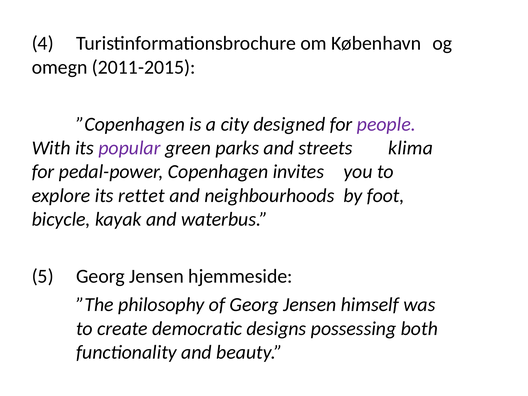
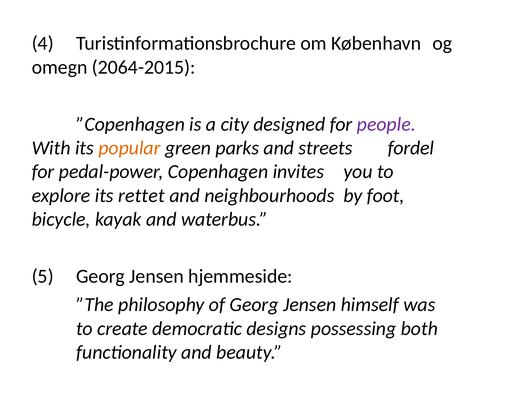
2011-2015: 2011-2015 -> 2064-2015
popular colour: purple -> orange
klima: klima -> fordel
